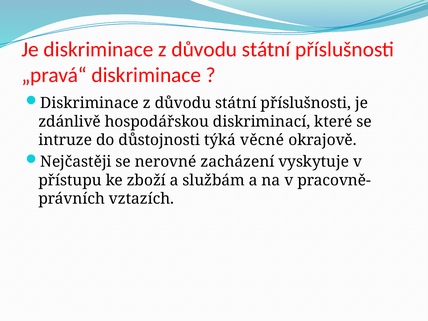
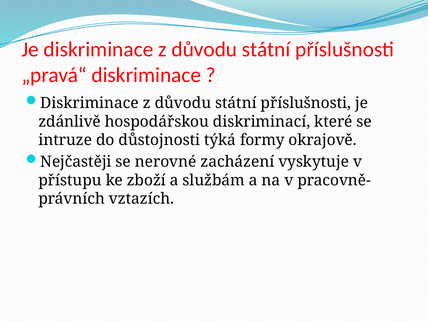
věcné: věcné -> formy
